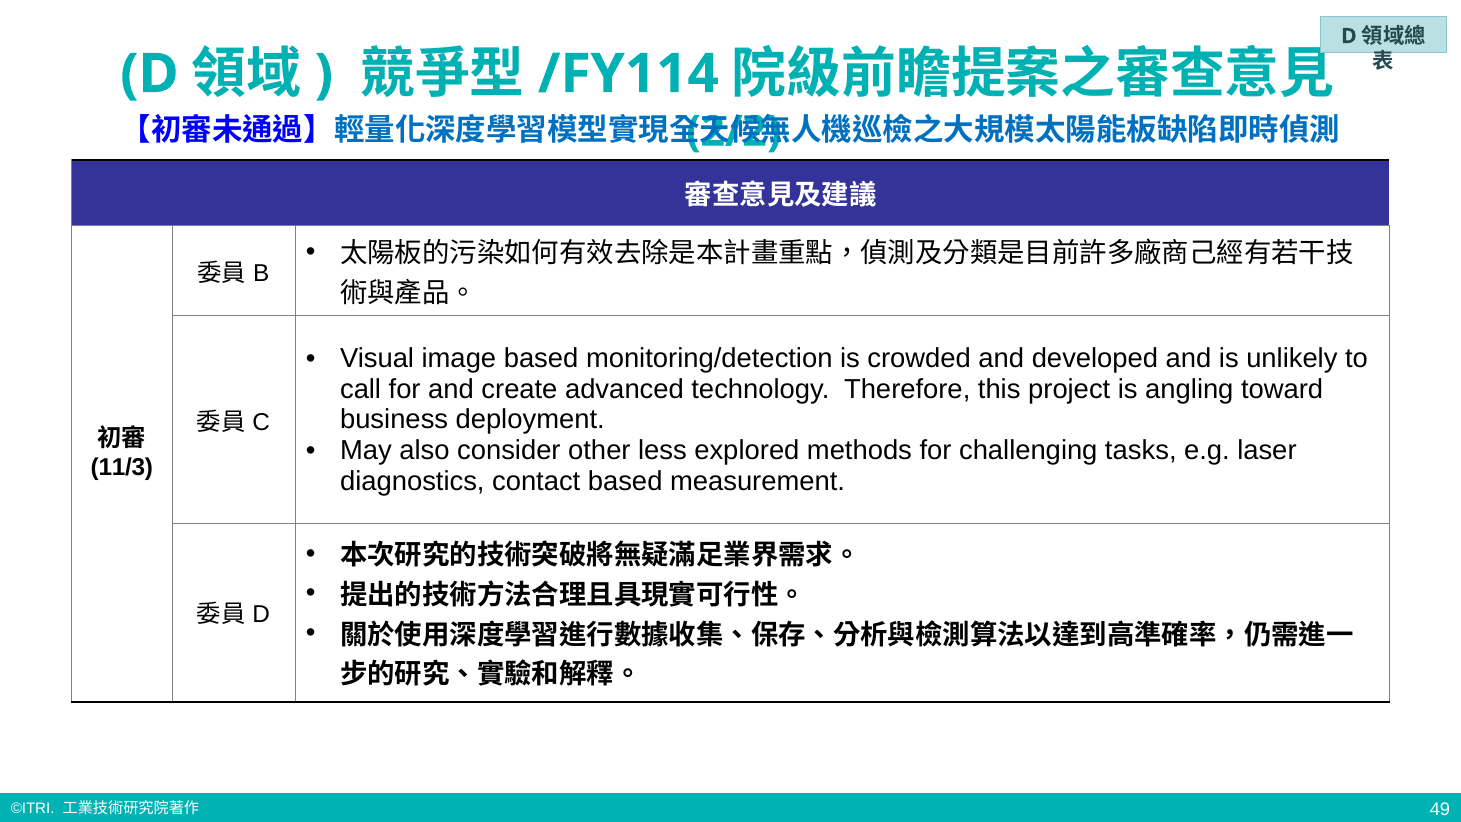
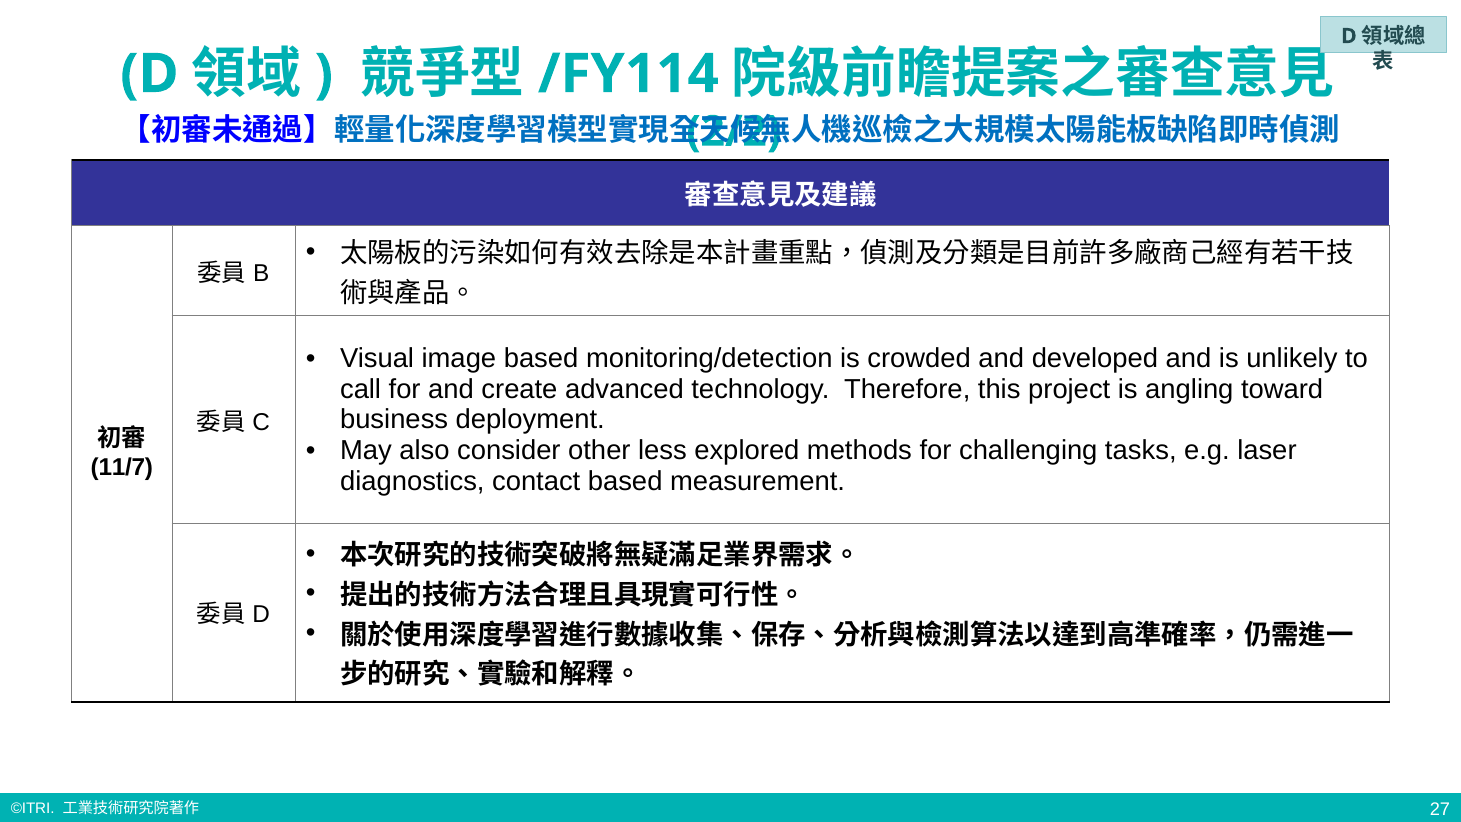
11/3: 11/3 -> 11/7
49: 49 -> 27
